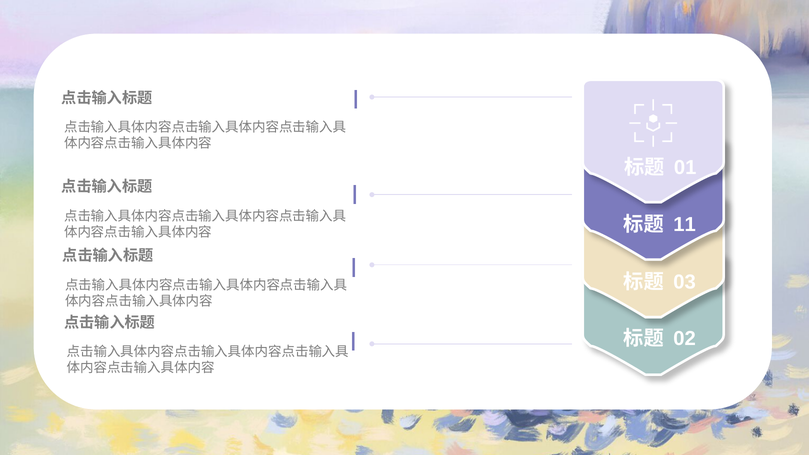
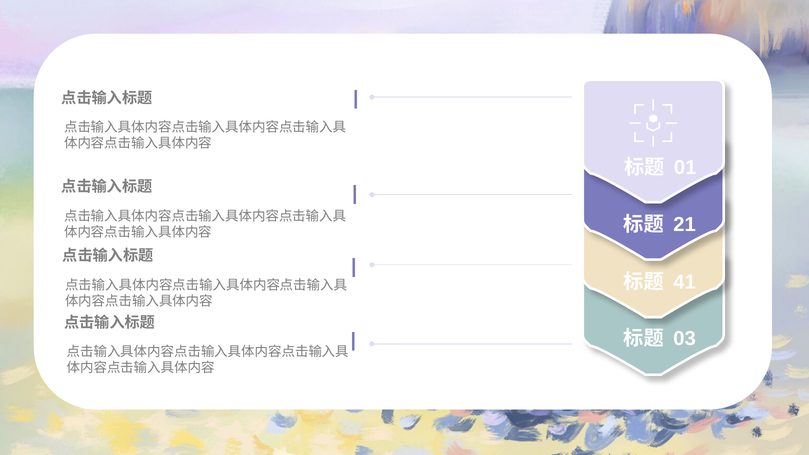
11: 11 -> 21
03: 03 -> 41
02: 02 -> 03
